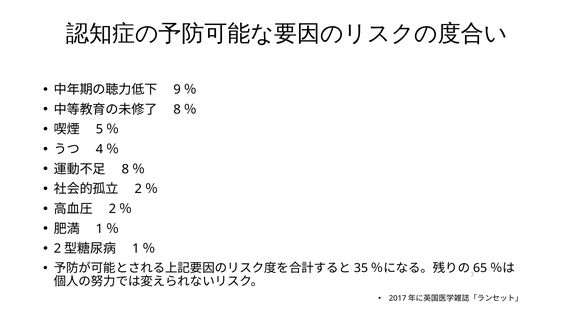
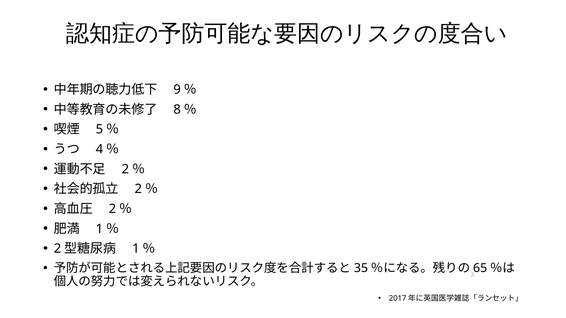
8 at (125, 169): 8 -> 2
